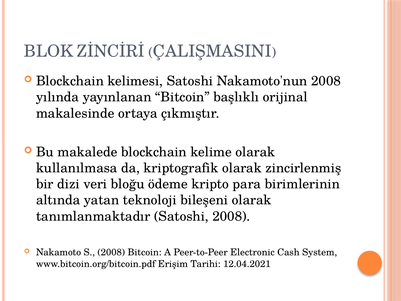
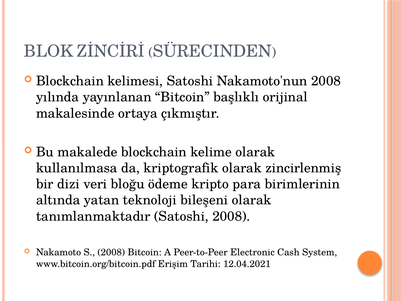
ÇALIŞMASINI: ÇALIŞMASINI -> SÜRECINDEN
